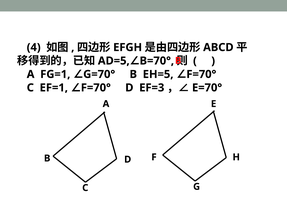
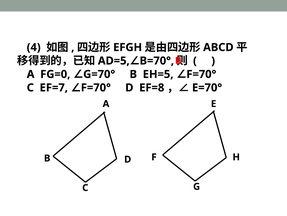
FG=1: FG=1 -> FG=0
EF=1: EF=1 -> EF=7
EF=3: EF=3 -> EF=8
